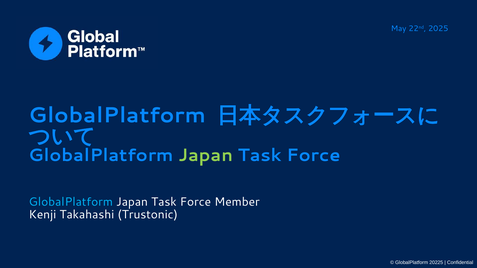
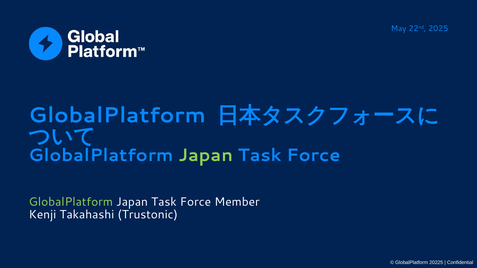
GlobalPlatform at (71, 202) colour: light blue -> light green
